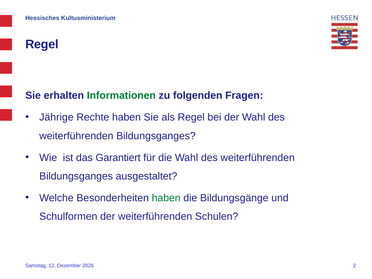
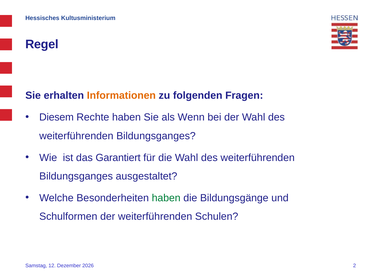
Informationen colour: green -> orange
Jährige: Jährige -> Diesem
als Regel: Regel -> Wenn
